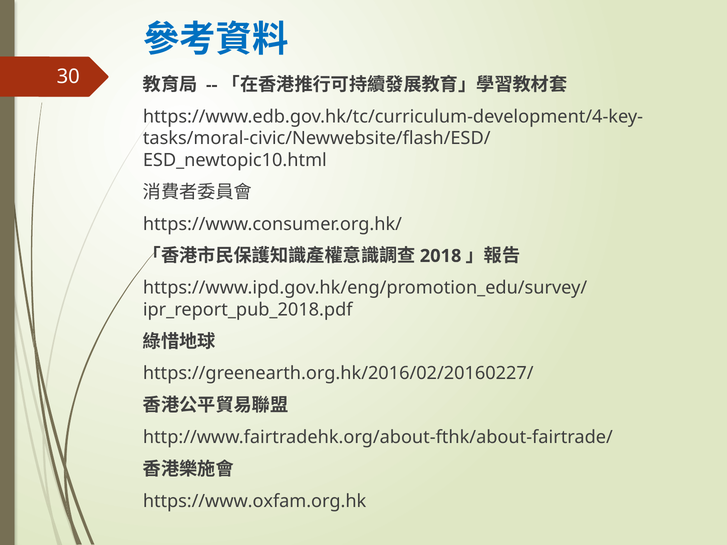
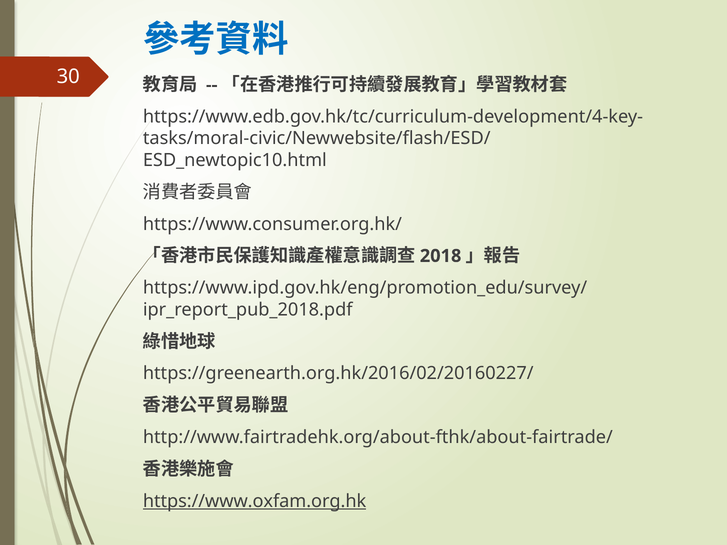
https://www.oxfam.org.hk underline: none -> present
